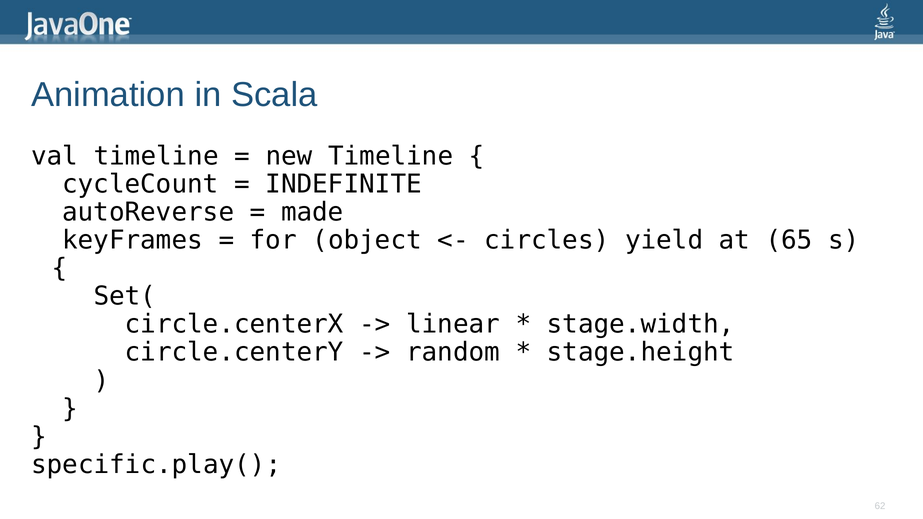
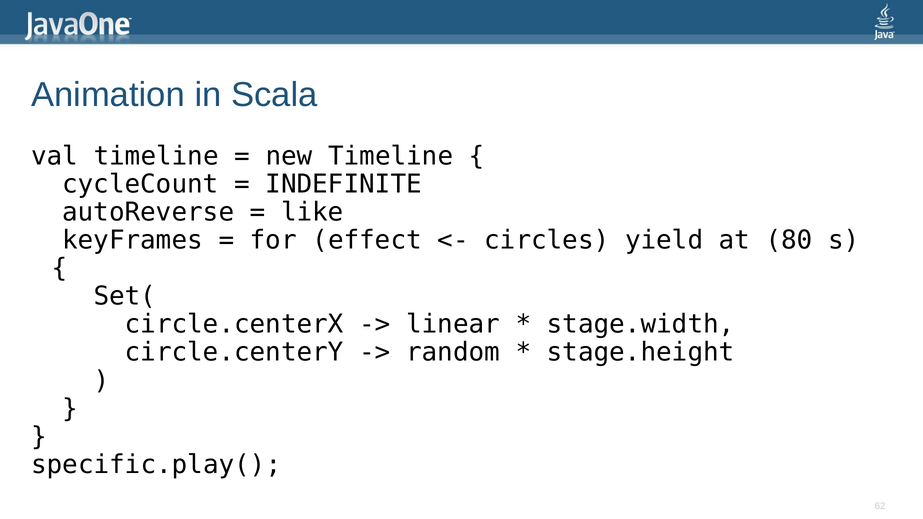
made: made -> like
object: object -> effect
65: 65 -> 80
